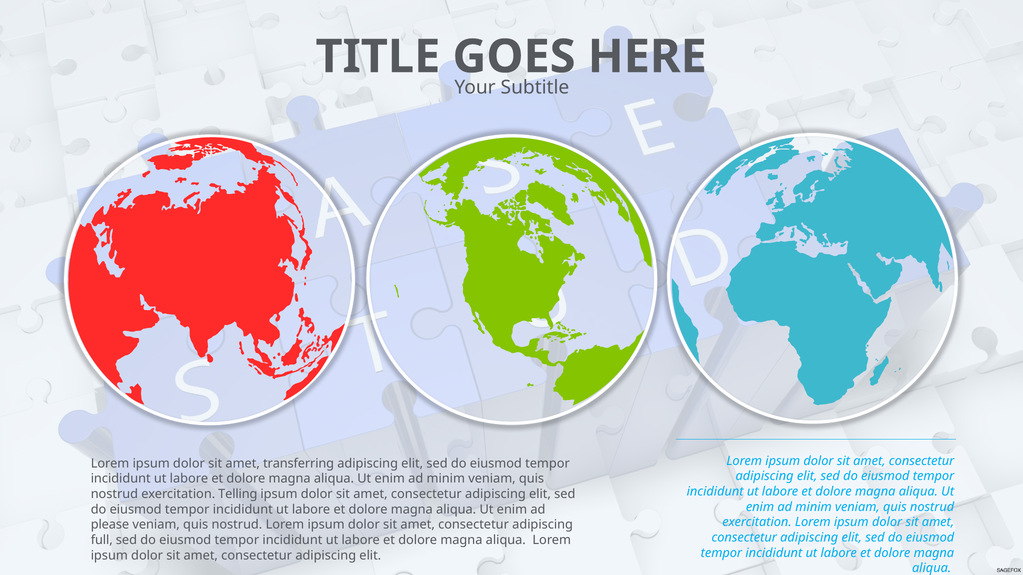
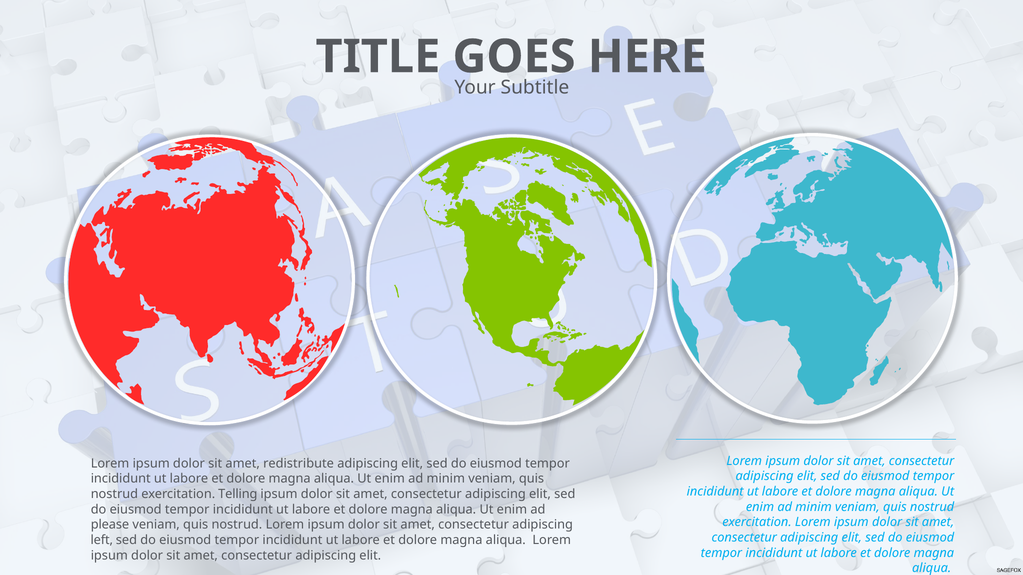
transferring: transferring -> redistribute
full: full -> left
